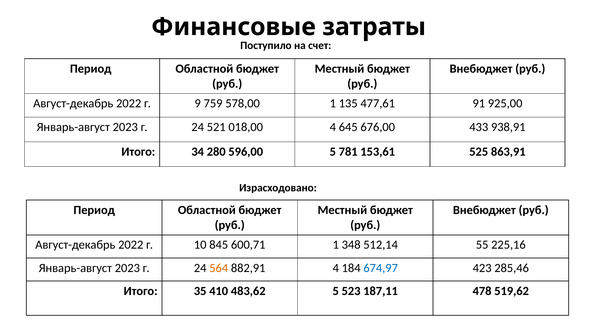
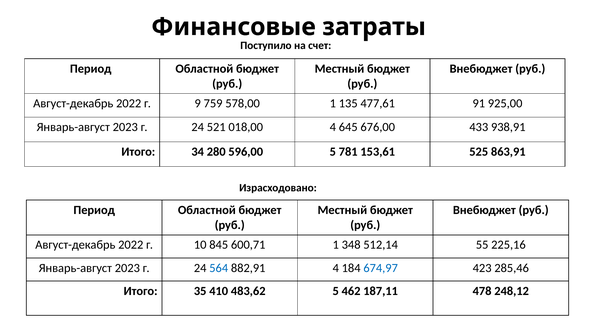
564 colour: orange -> blue
523: 523 -> 462
519,62: 519,62 -> 248,12
